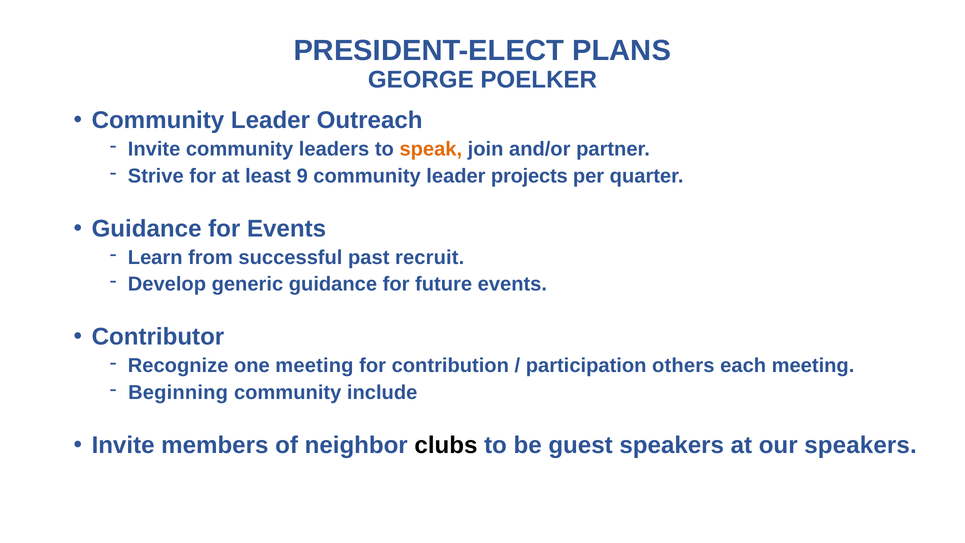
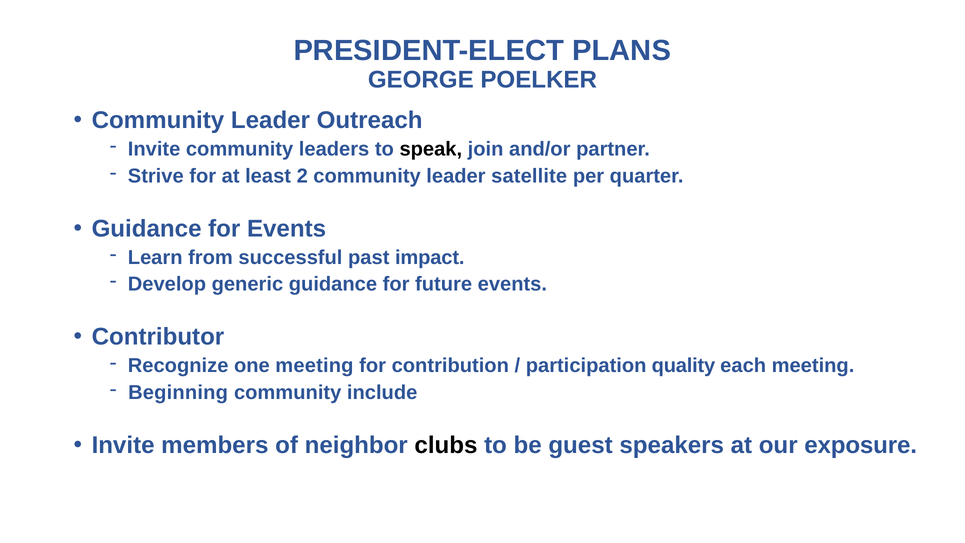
speak colour: orange -> black
9: 9 -> 2
projects: projects -> satellite
recruit: recruit -> impact
others: others -> quality
our speakers: speakers -> exposure
